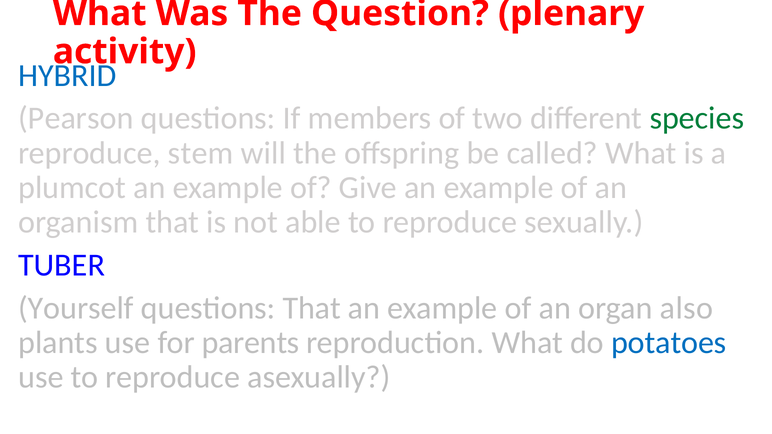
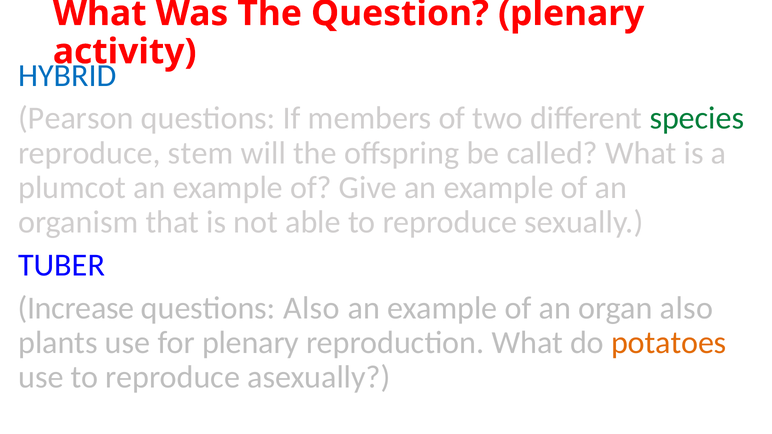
Yourself: Yourself -> Increase
questions That: That -> Also
for parents: parents -> plenary
potatoes colour: blue -> orange
